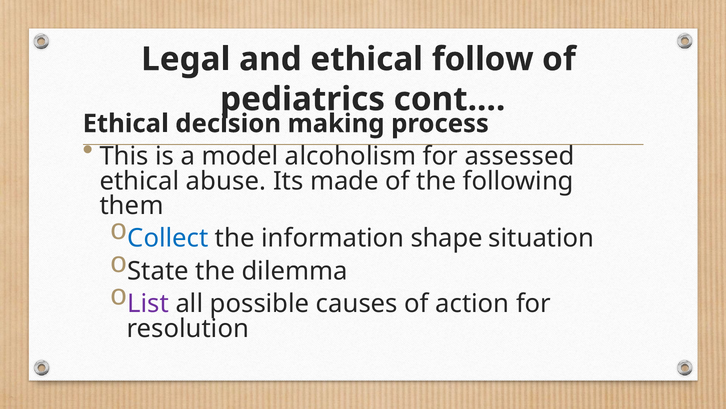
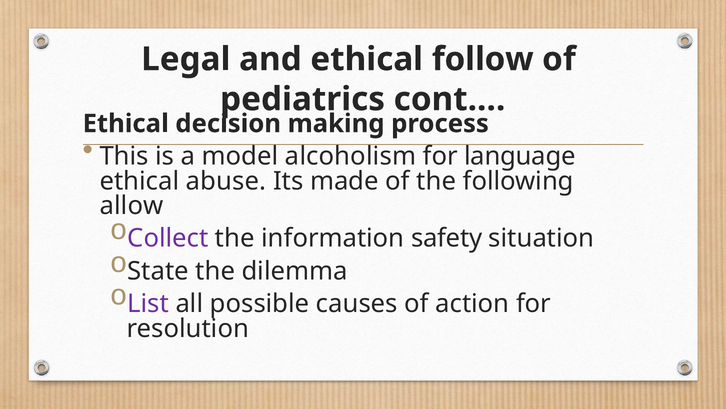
assessed: assessed -> language
them: them -> allow
Collect colour: blue -> purple
shape: shape -> safety
